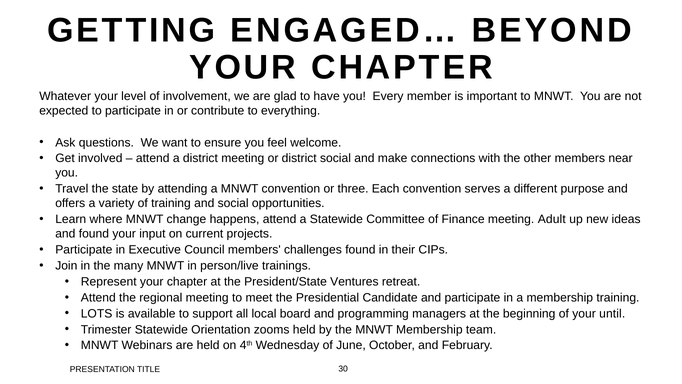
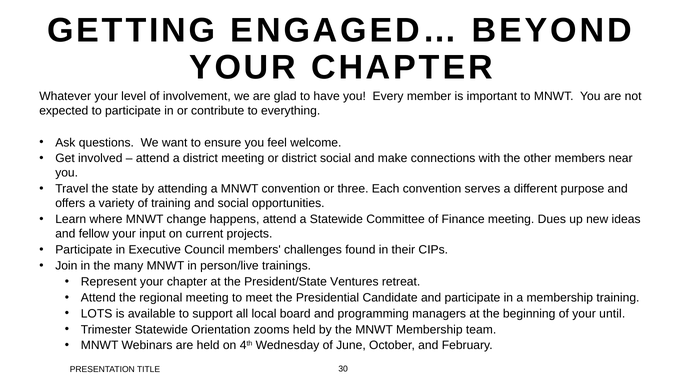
Adult: Adult -> Dues
and found: found -> fellow
